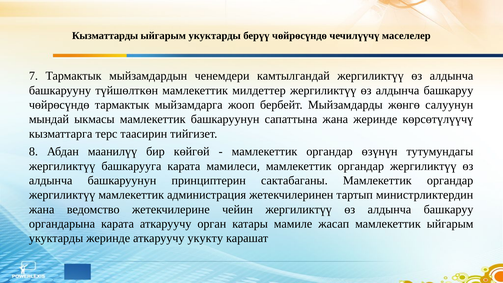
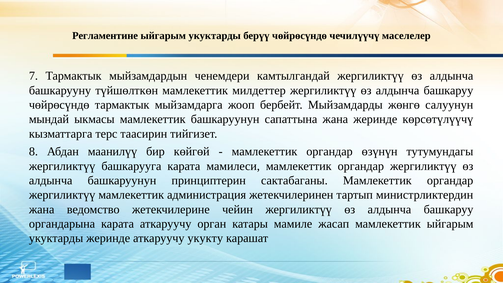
Кызматтарды: Кызматтарды -> Регламентине
